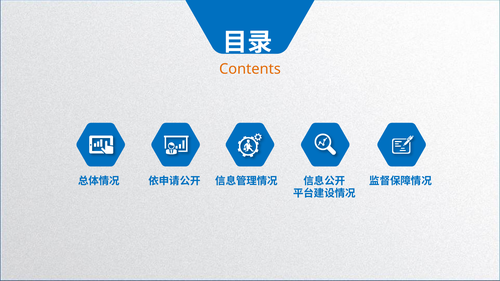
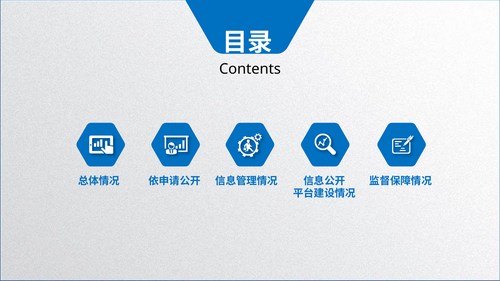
Contents colour: orange -> black
